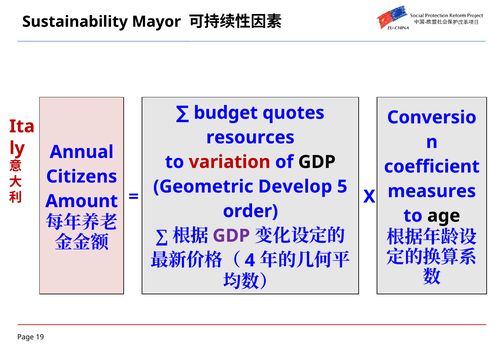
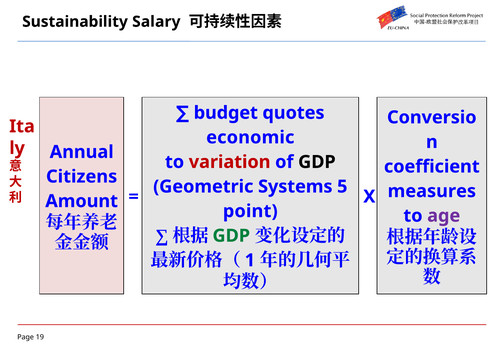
Mayor: Mayor -> Salary
resources: resources -> economic
Develop: Develop -> Systems
order: order -> point
age colour: black -> purple
GDP at (231, 236) colour: purple -> green
4: 4 -> 1
